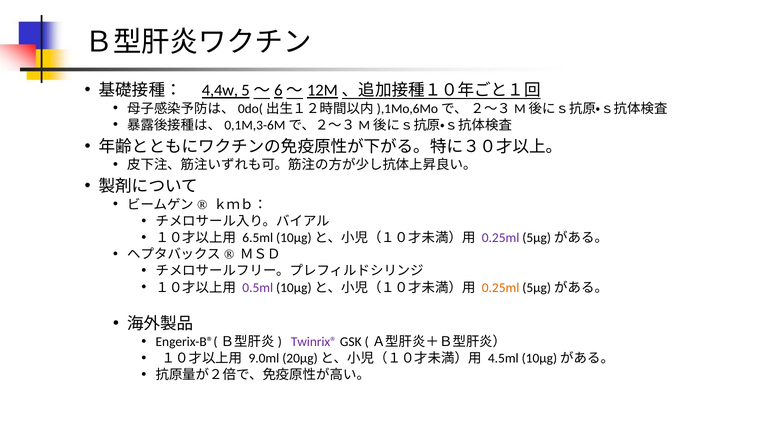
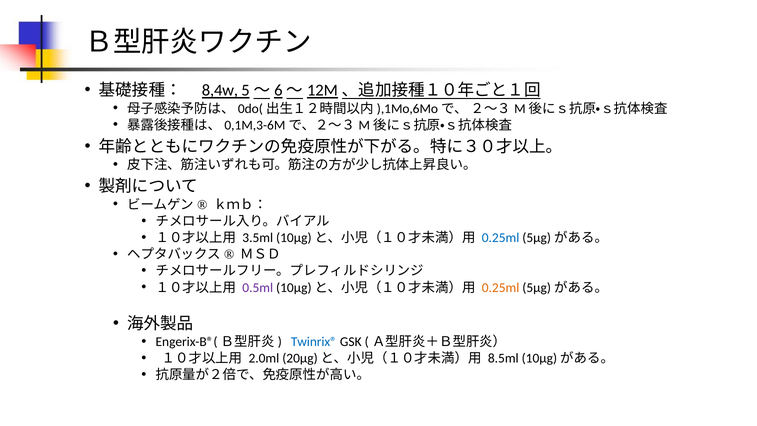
4,4w: 4,4w -> 8,4w
6.5ml: 6.5ml -> 3.5ml
0.25ml at (501, 238) colour: purple -> blue
Twinrix® colour: purple -> blue
9.0ml: 9.0ml -> 2.0ml
4.5ml: 4.5ml -> 8.5ml
